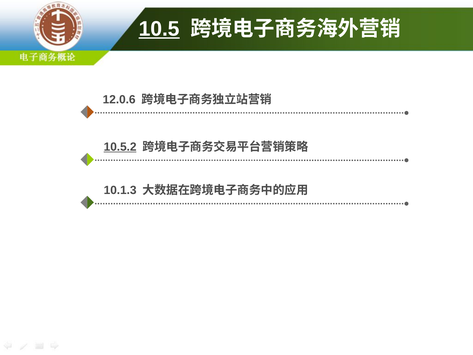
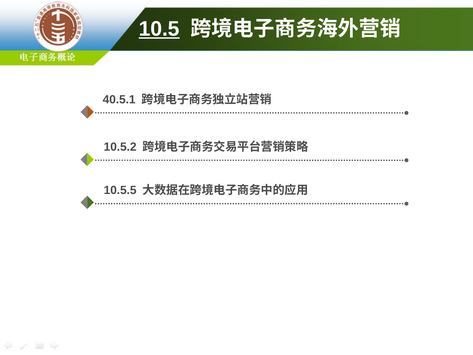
12.0.6: 12.0.6 -> 40.5.1
10.5.2 underline: present -> none
10.1.3: 10.1.3 -> 10.5.5
